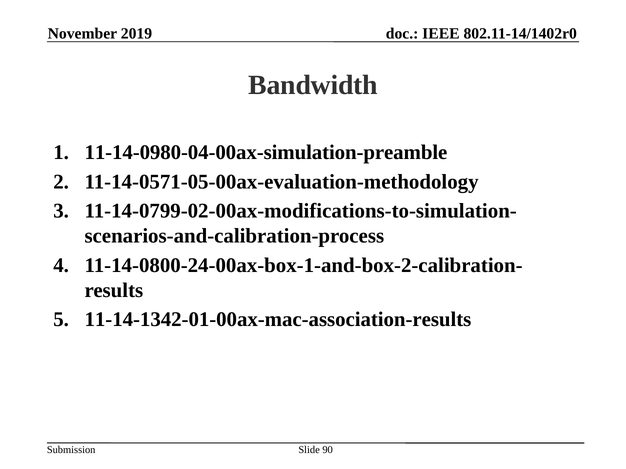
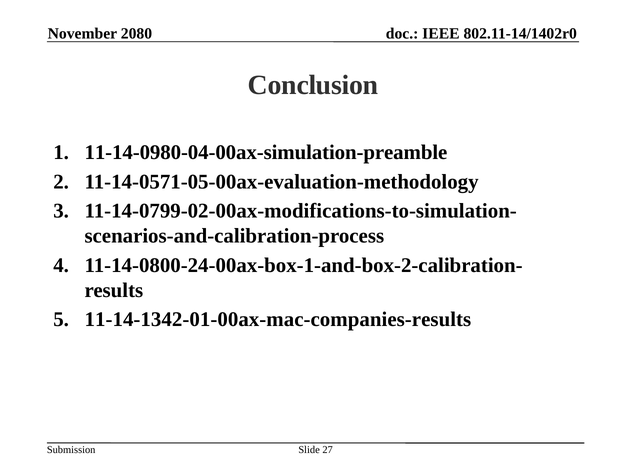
2019: 2019 -> 2080
Bandwidth: Bandwidth -> Conclusion
11-14-1342-01-00ax-mac-association-results: 11-14-1342-01-00ax-mac-association-results -> 11-14-1342-01-00ax-mac-companies-results
90: 90 -> 27
